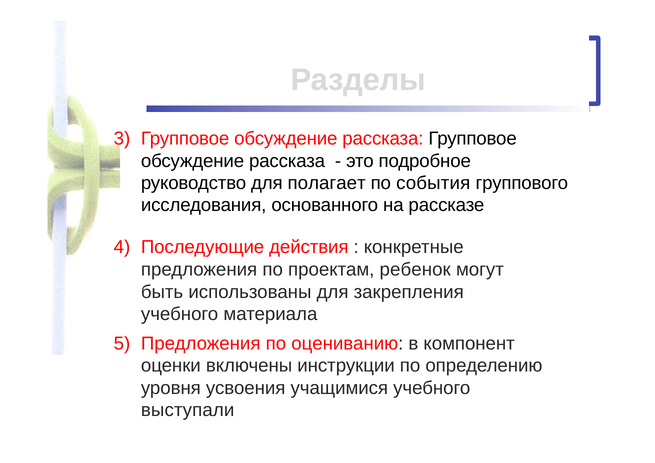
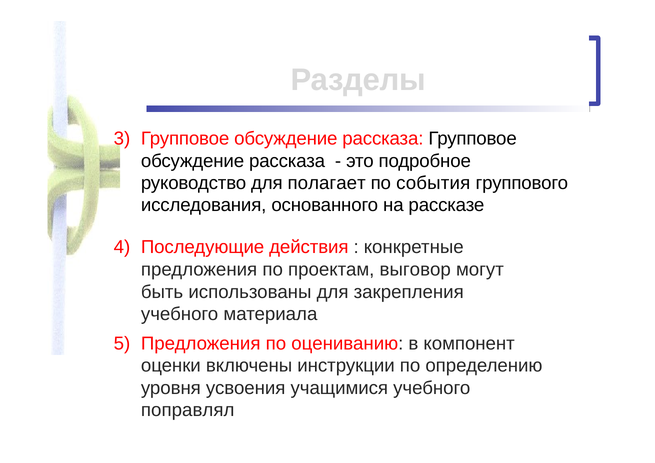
ребенок: ребенок -> выговор
выступали: выступали -> поправлял
